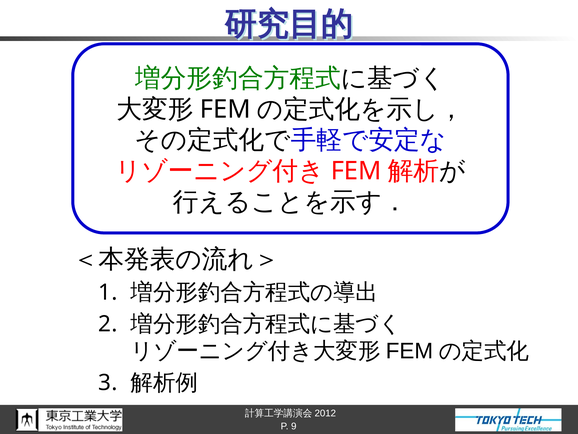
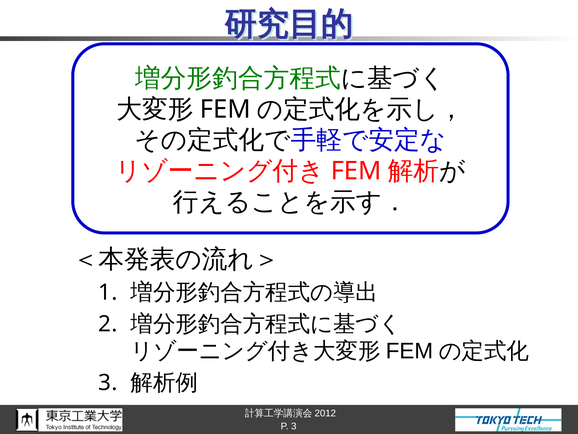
P 9: 9 -> 3
